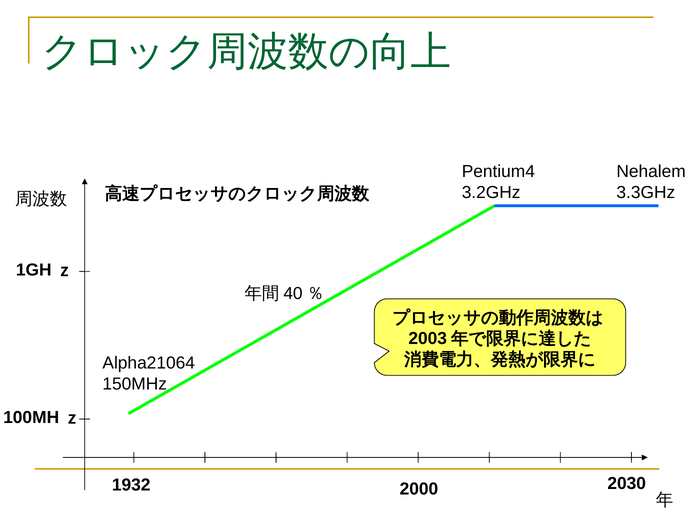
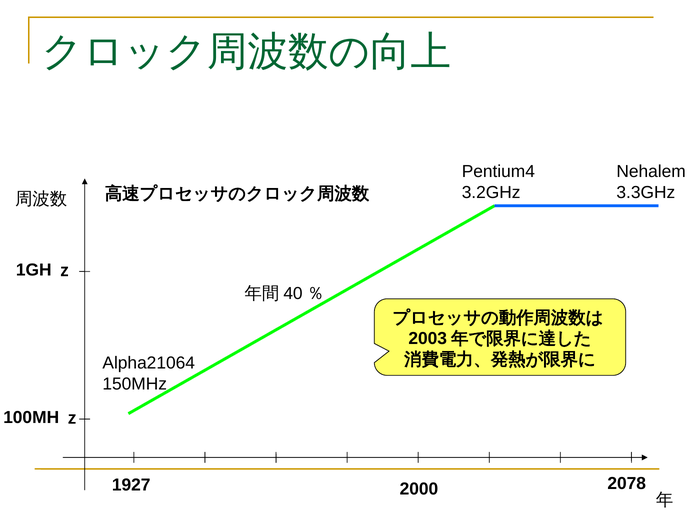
1932: 1932 -> 1927
2030: 2030 -> 2078
